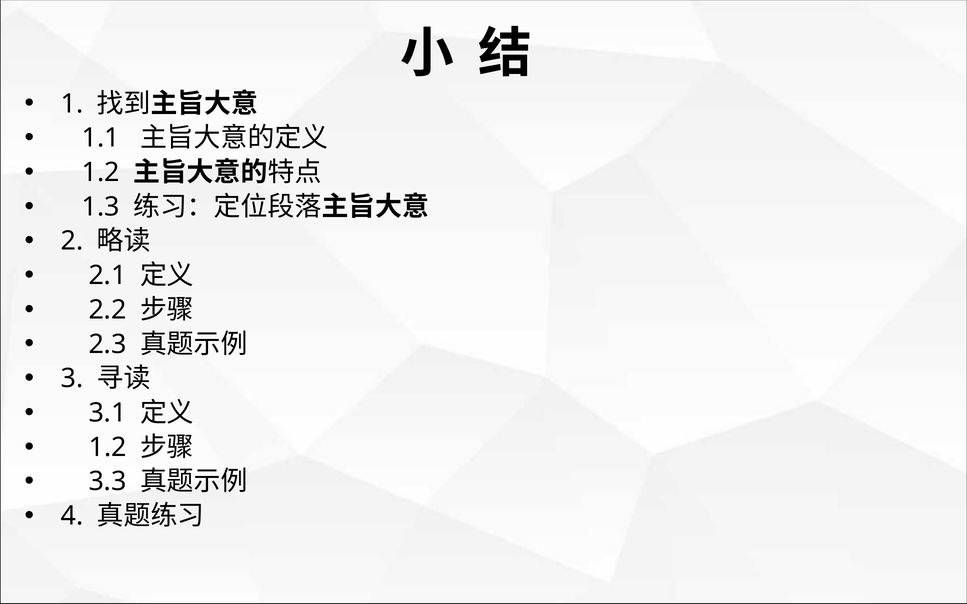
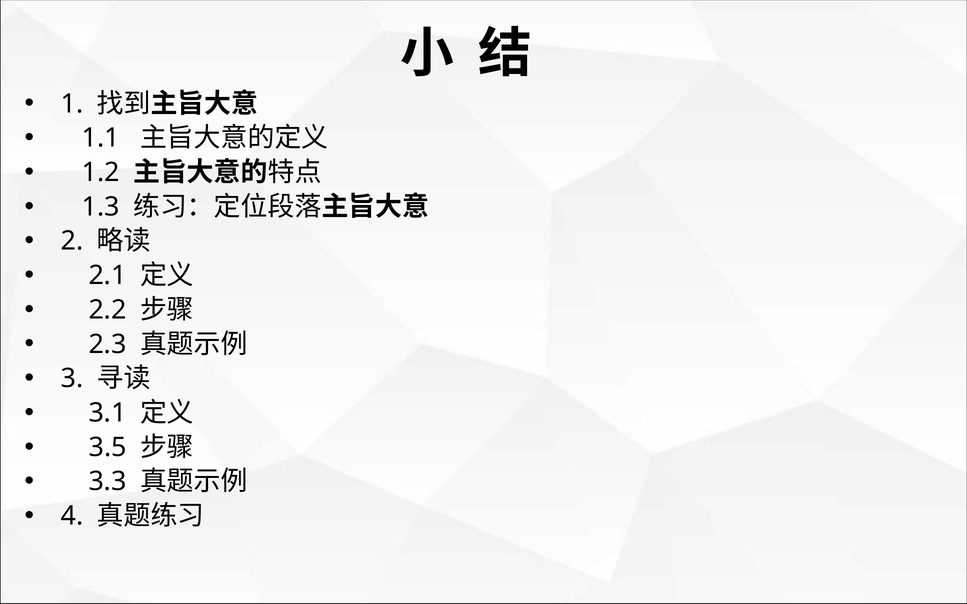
1.2 at (108, 448): 1.2 -> 3.5
